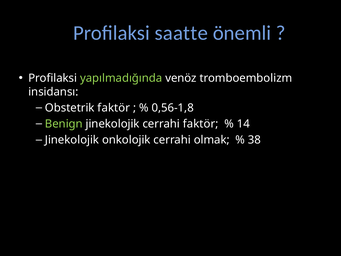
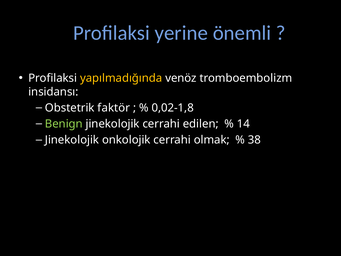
saatte: saatte -> yerine
yapılmadığında colour: light green -> yellow
0,56-1,8: 0,56-1,8 -> 0,02-1,8
cerrahi faktör: faktör -> edilen
